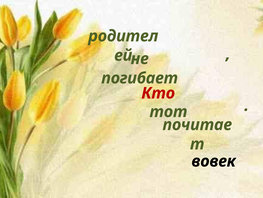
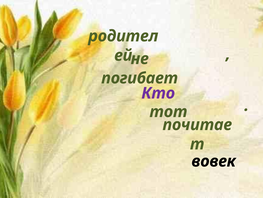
Кто colour: red -> purple
